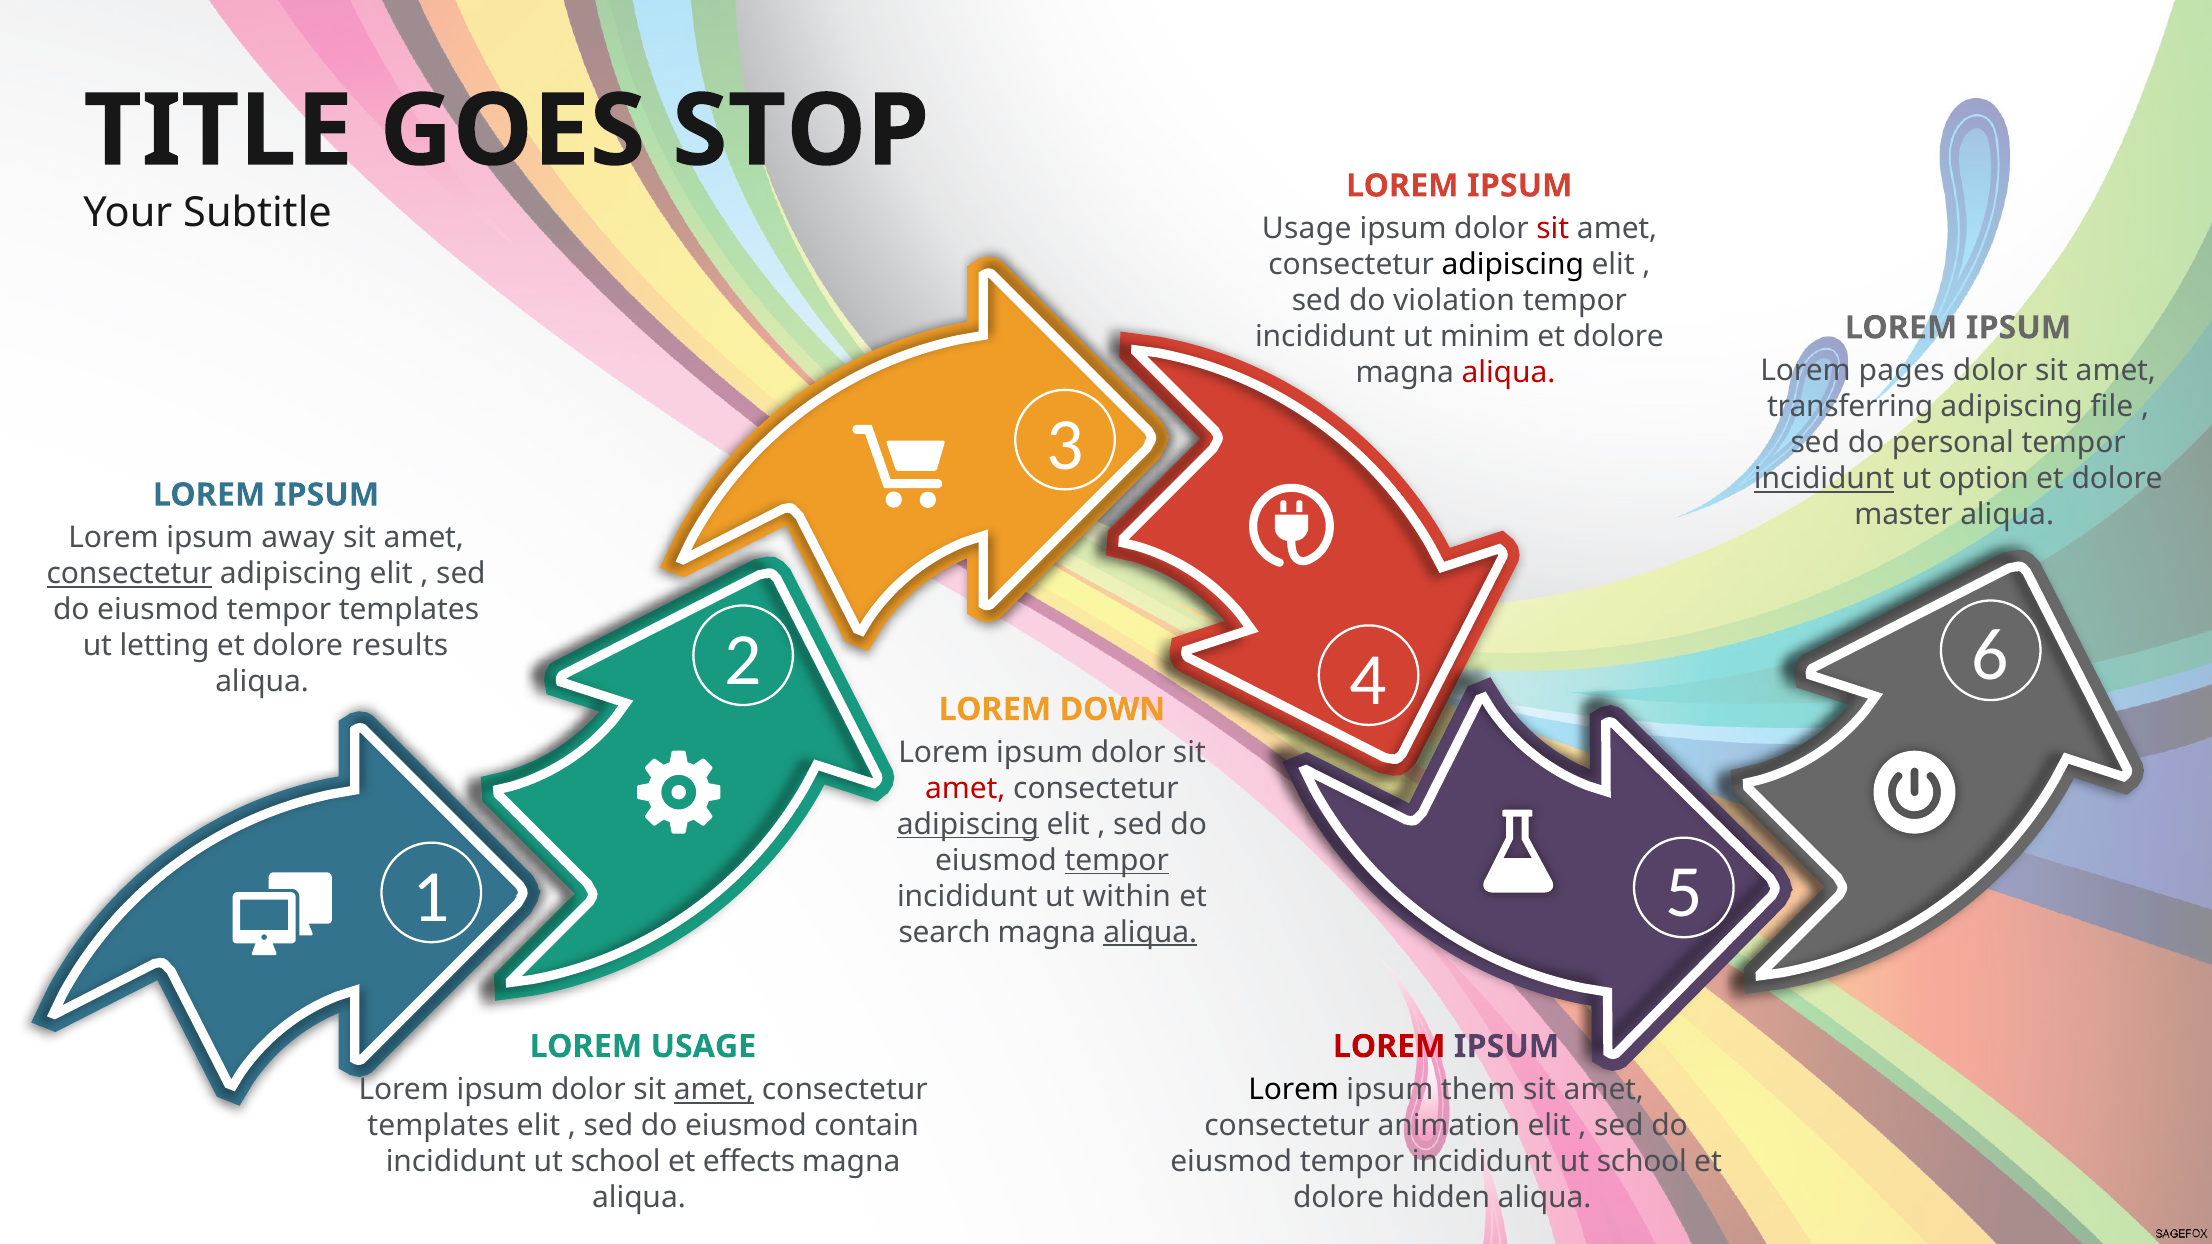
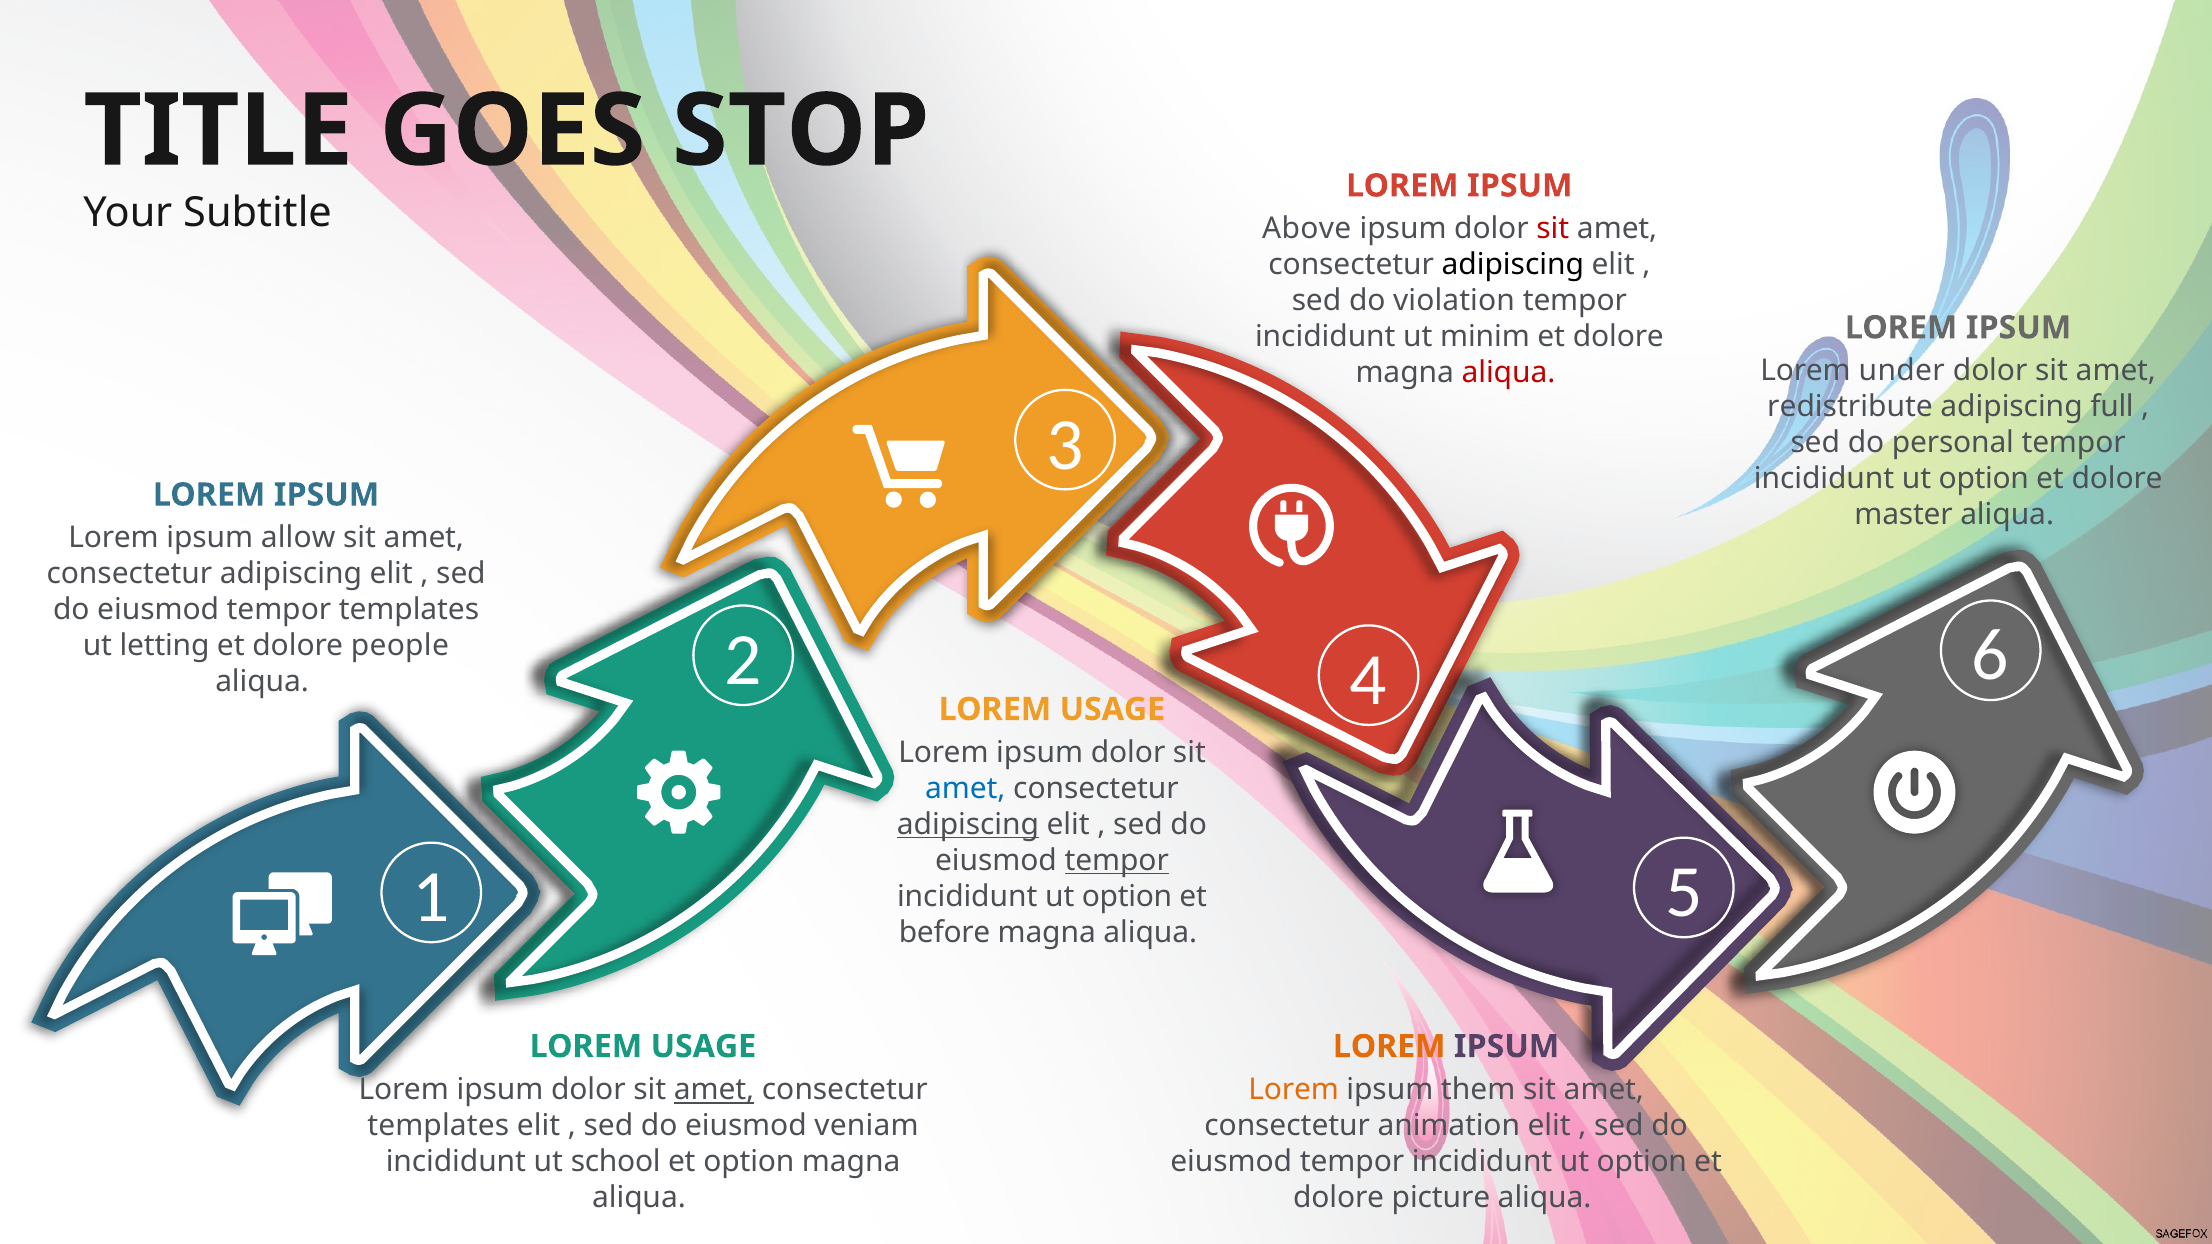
Usage at (1307, 229): Usage -> Above
pages: pages -> under
transferring: transferring -> redistribute
file: file -> full
incididunt at (1824, 479) underline: present -> none
away: away -> allow
consectetur at (129, 574) underline: present -> none
results: results -> people
DOWN at (1113, 710): DOWN -> USAGE
amet at (965, 789) colour: red -> blue
within at (1127, 897): within -> option
search: search -> before
aliqua at (1150, 933) underline: present -> none
LOREM at (1389, 1047) colour: red -> orange
Lorem at (1294, 1090) colour: black -> orange
contain: contain -> veniam
et effects: effects -> option
school at (1642, 1162): school -> option
hidden: hidden -> picture
